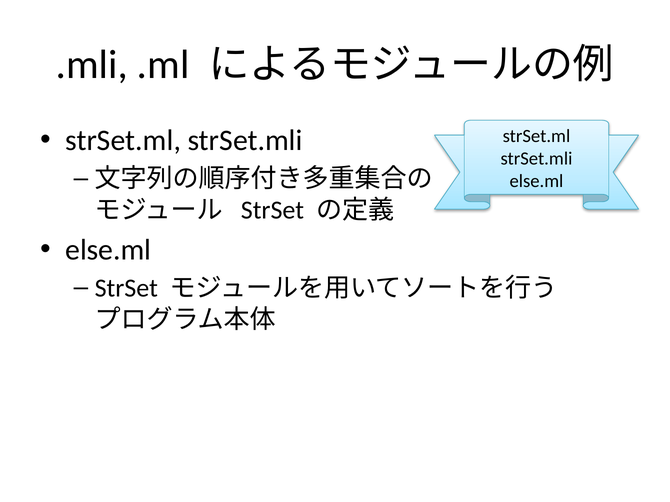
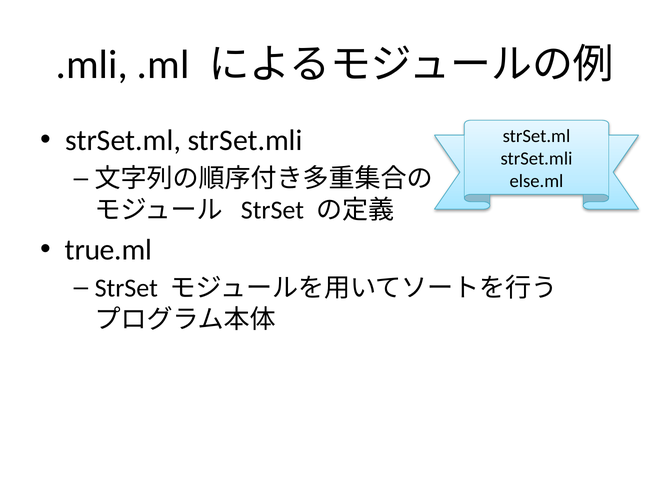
else.ml at (108, 250): else.ml -> true.ml
